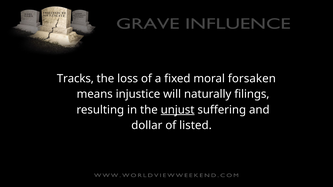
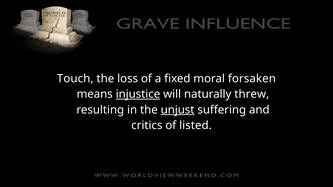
Tracks: Tracks -> Touch
injustice underline: none -> present
filings: filings -> threw
dollar: dollar -> critics
